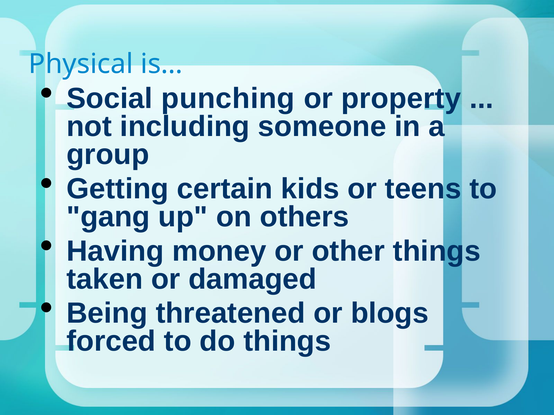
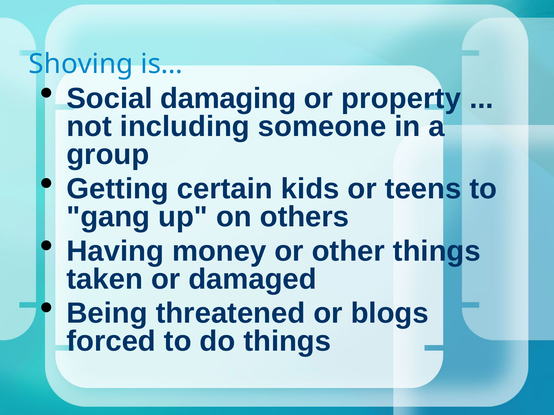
Physical: Physical -> Shoving
punching: punching -> damaging
